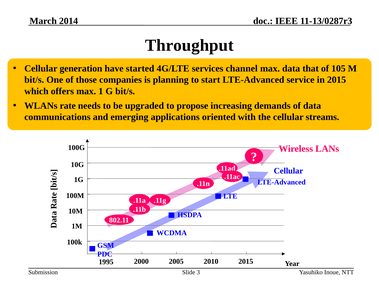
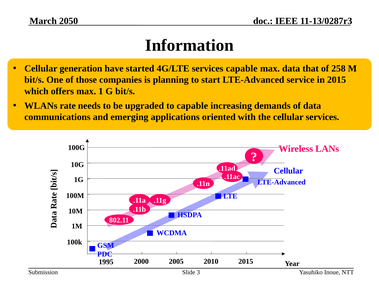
2014: 2014 -> 2050
Throughput: Throughput -> Information
services channel: channel -> capable
105: 105 -> 258
to propose: propose -> capable
cellular streams: streams -> services
